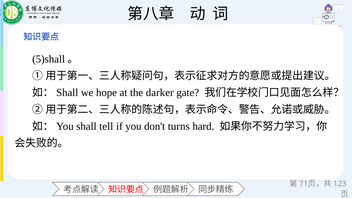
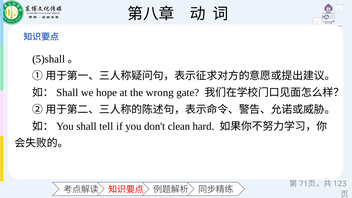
darker: darker -> wrong
turns: turns -> clean
